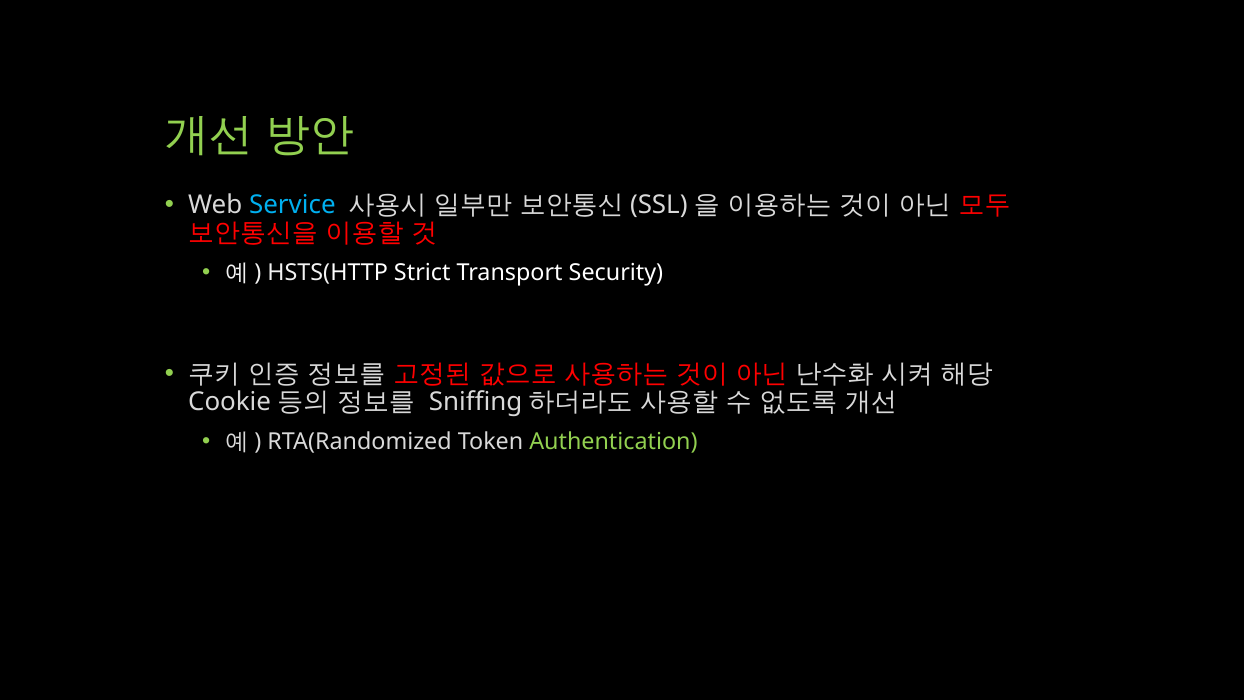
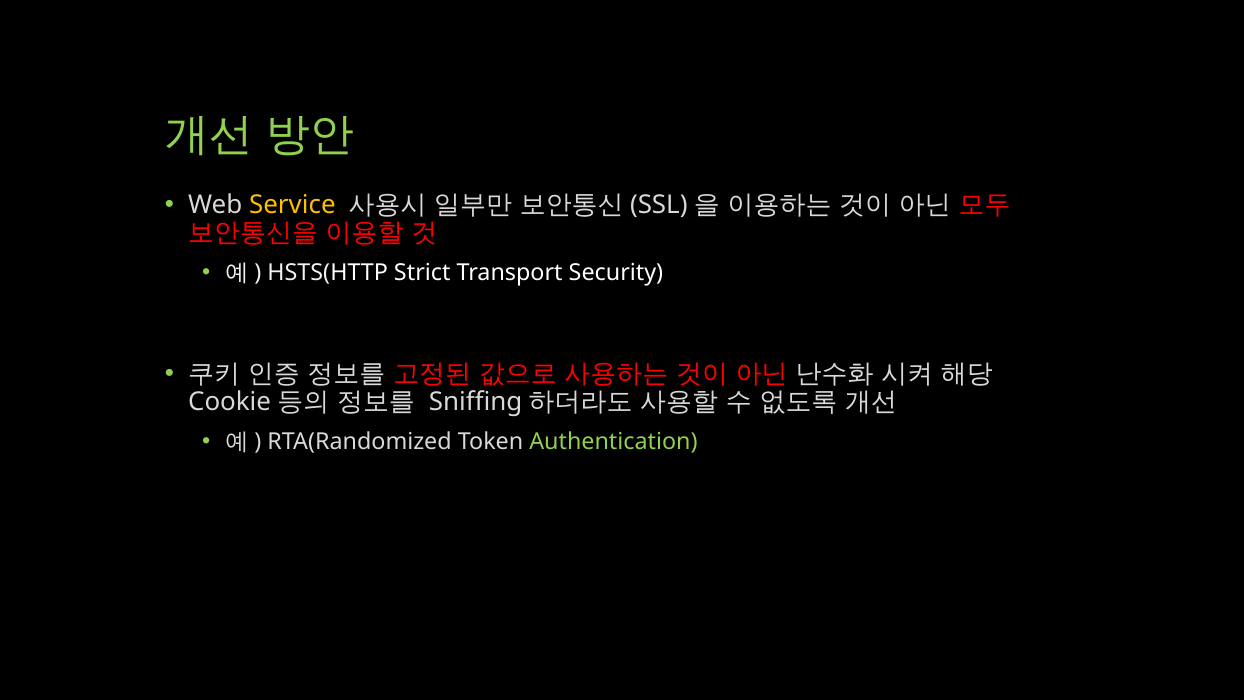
Service colour: light blue -> yellow
